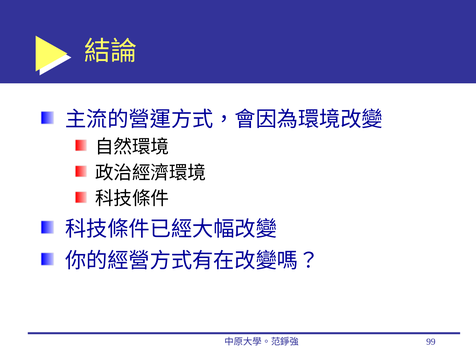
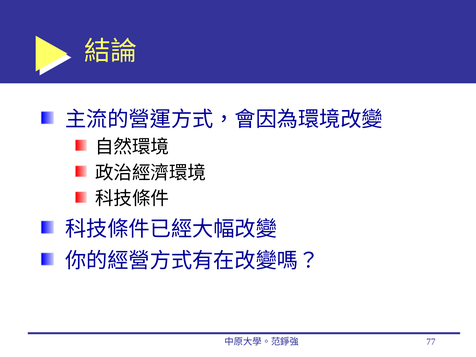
99: 99 -> 77
